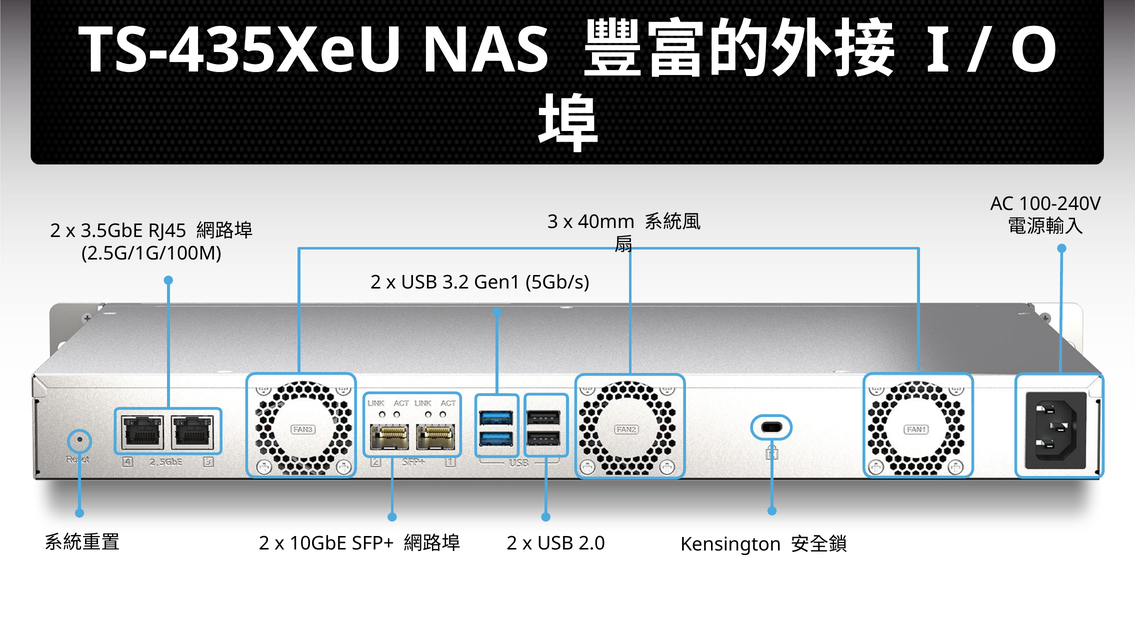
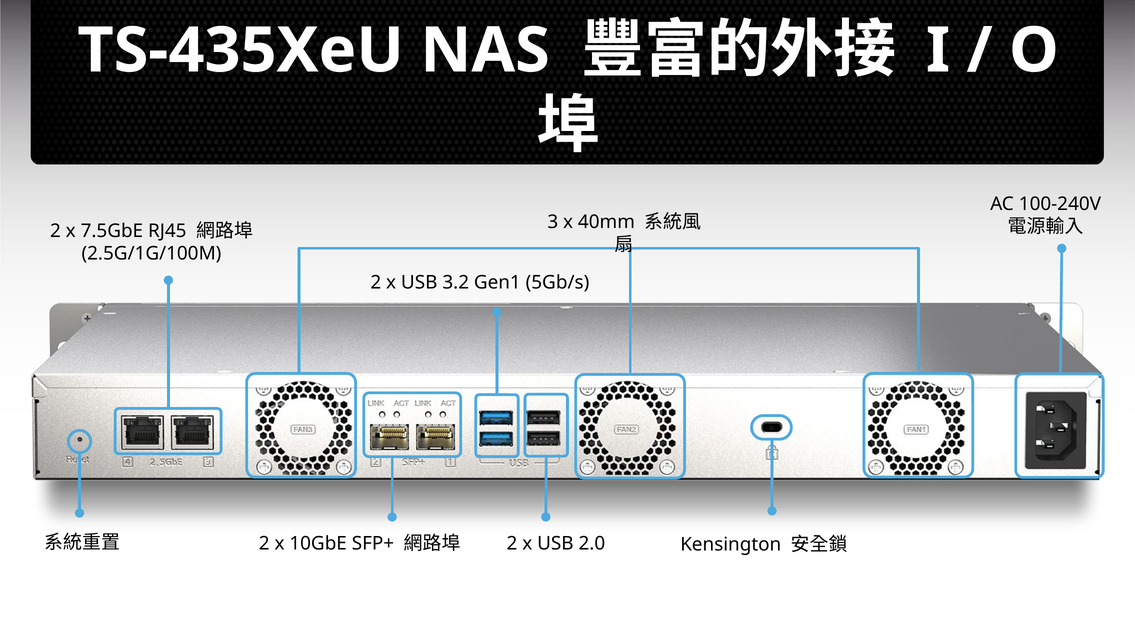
3.5GbE: 3.5GbE -> 7.5GbE
